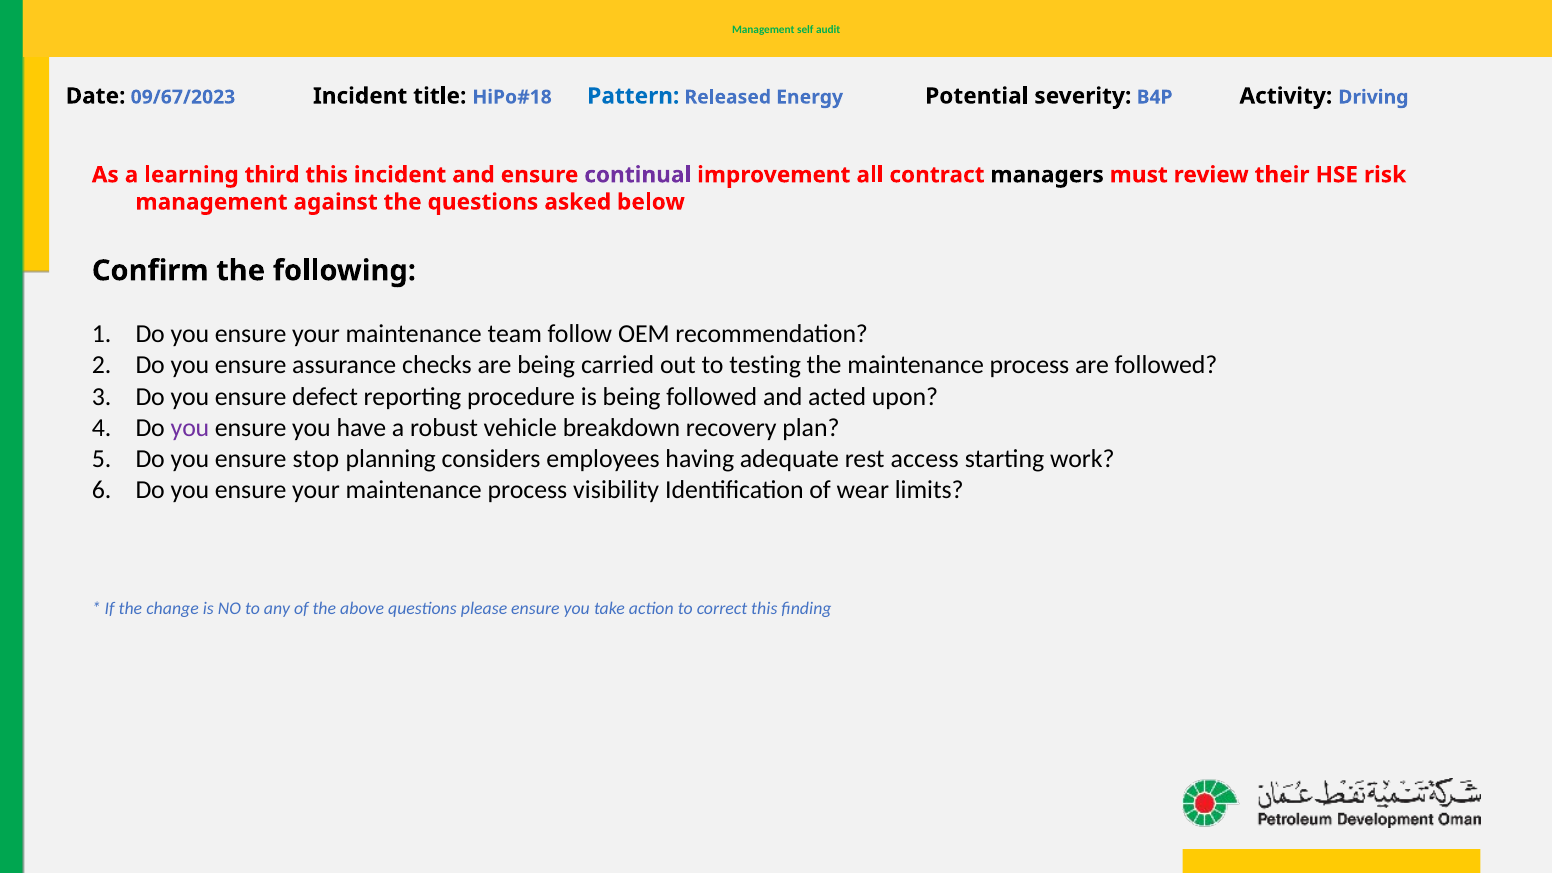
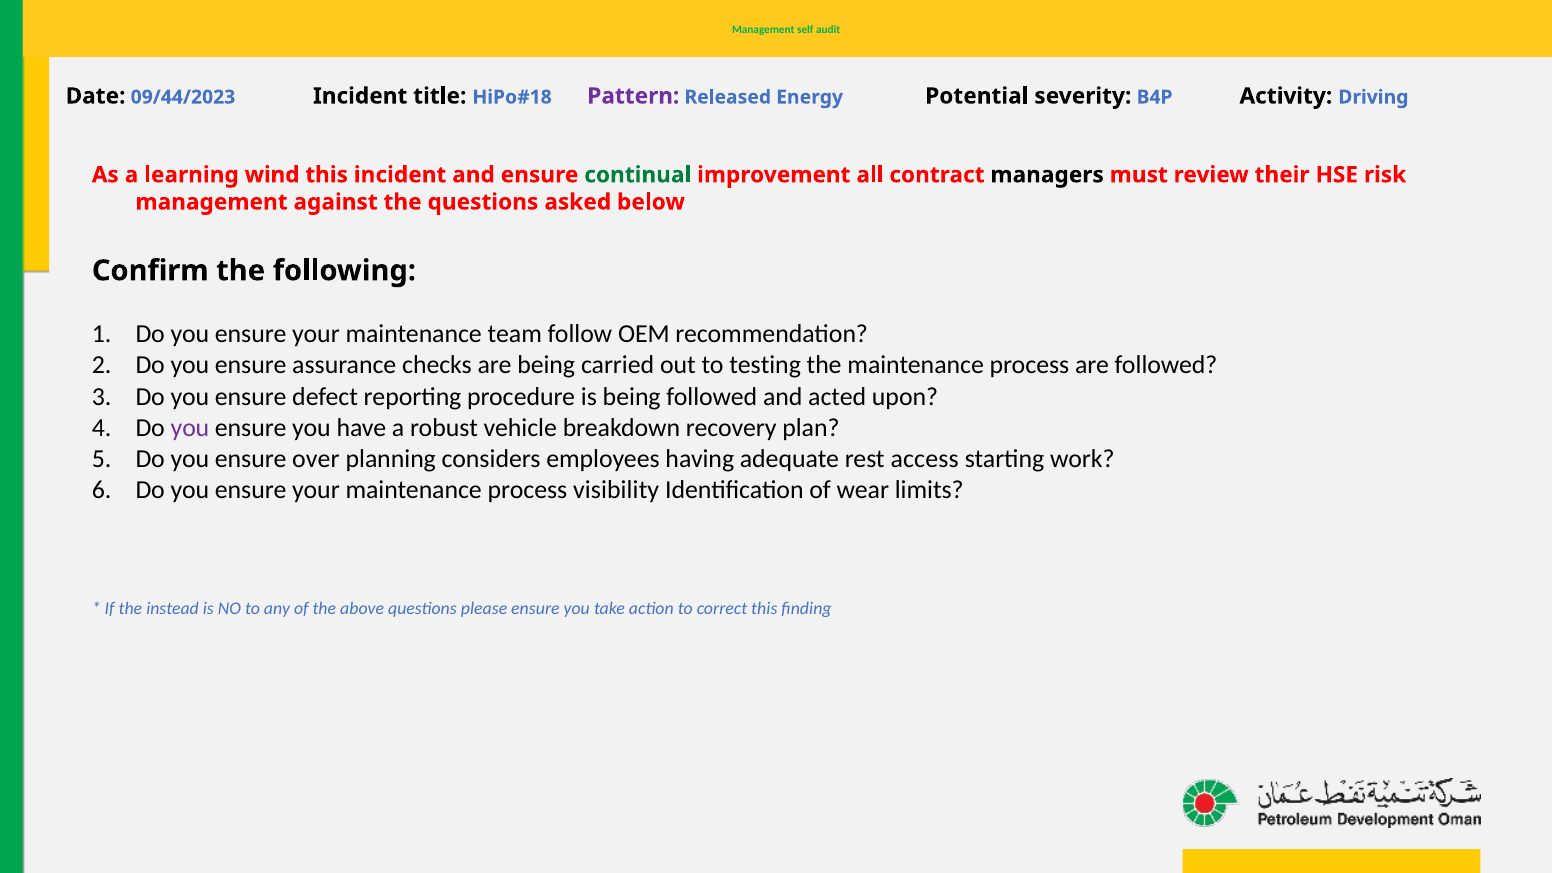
09/67/2023: 09/67/2023 -> 09/44/2023
Pattern colour: blue -> purple
third: third -> wind
continual colour: purple -> green
stop: stop -> over
change: change -> instead
